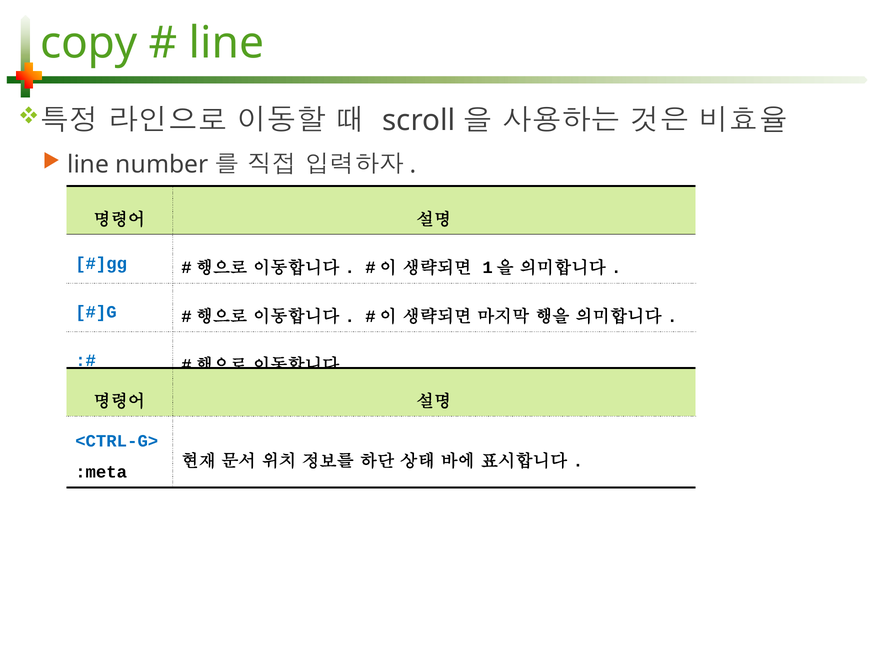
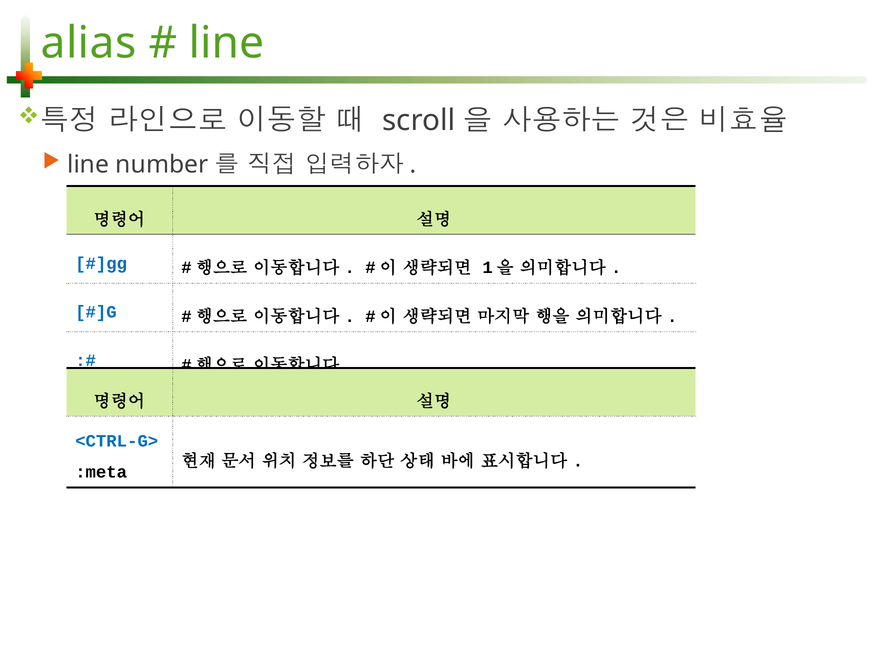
copy: copy -> alias
